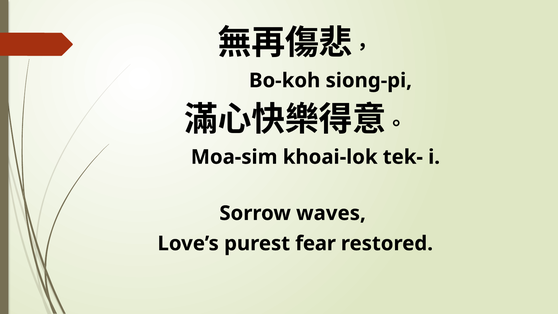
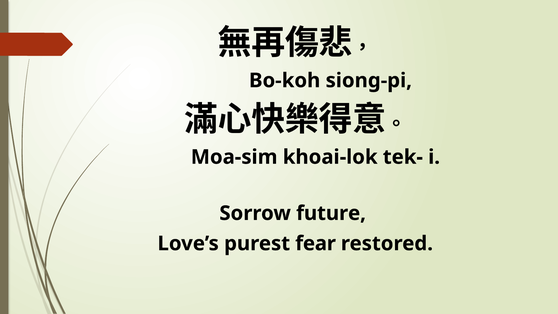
waves: waves -> future
